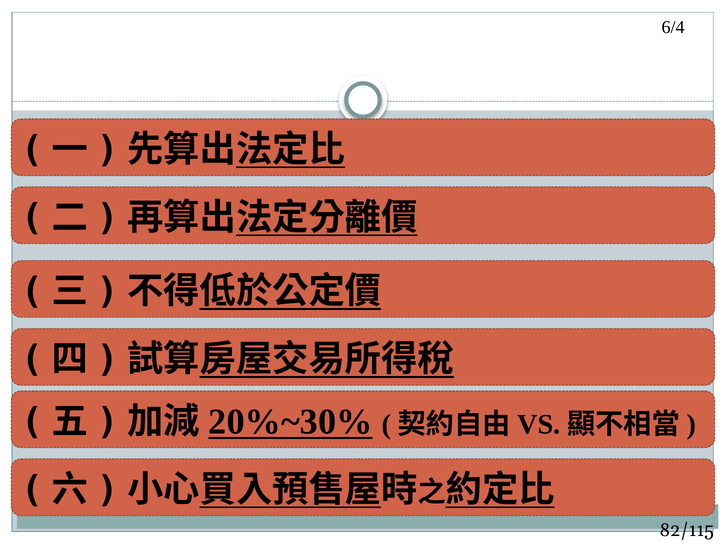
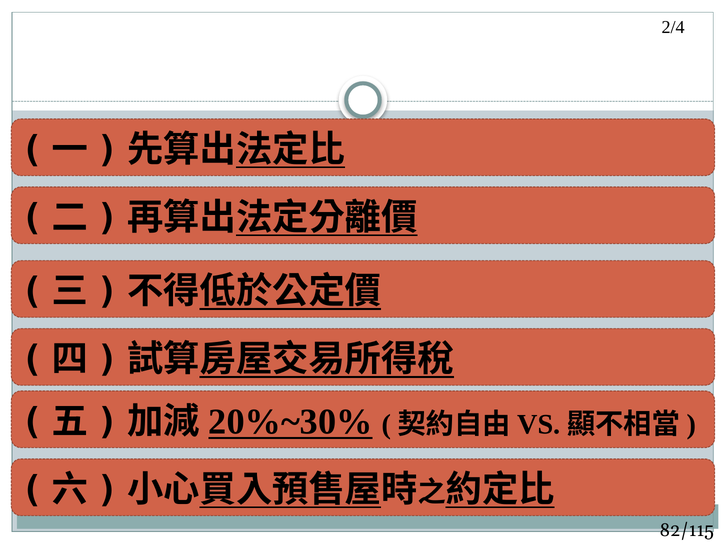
6/4: 6/4 -> 2/4
